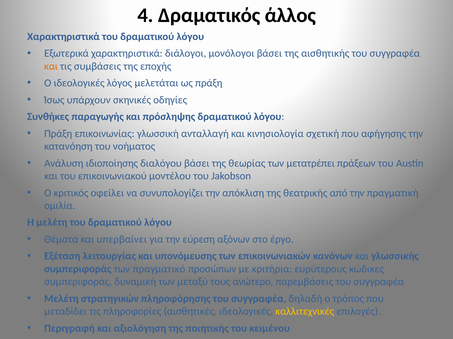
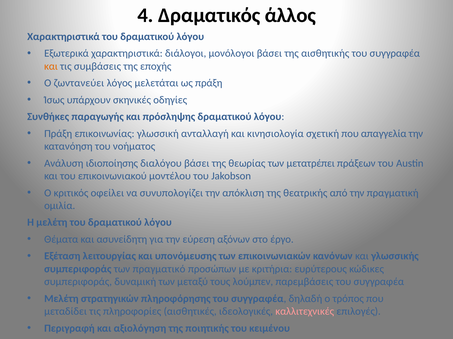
Ο ιδεολογικές: ιδεολογικές -> ζωντανεύει
αφήγησης: αφήγησης -> απαγγελία
υπερβαίνει: υπερβαίνει -> ασυνείδητη
ανώτερο: ανώτερο -> λούμπεν
καλλιτεχνικές colour: yellow -> pink
